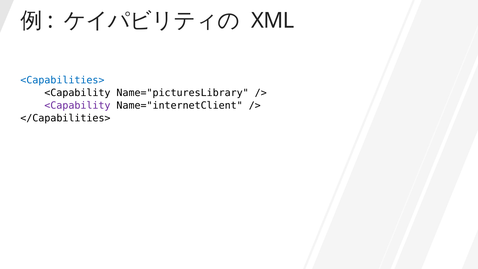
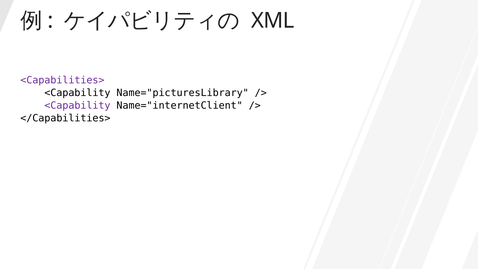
<Capabilities> colour: blue -> purple
